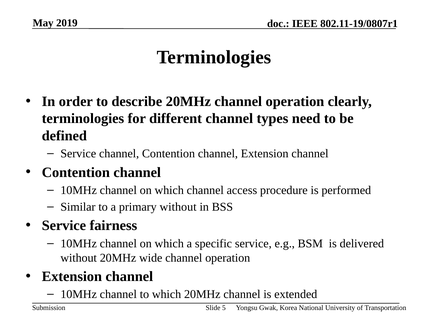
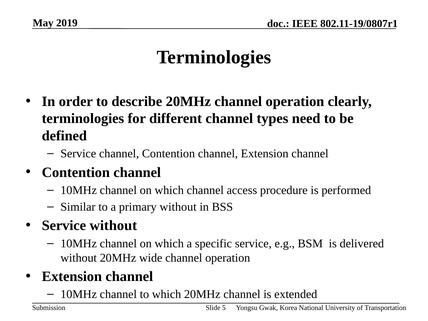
Service fairness: fairness -> without
